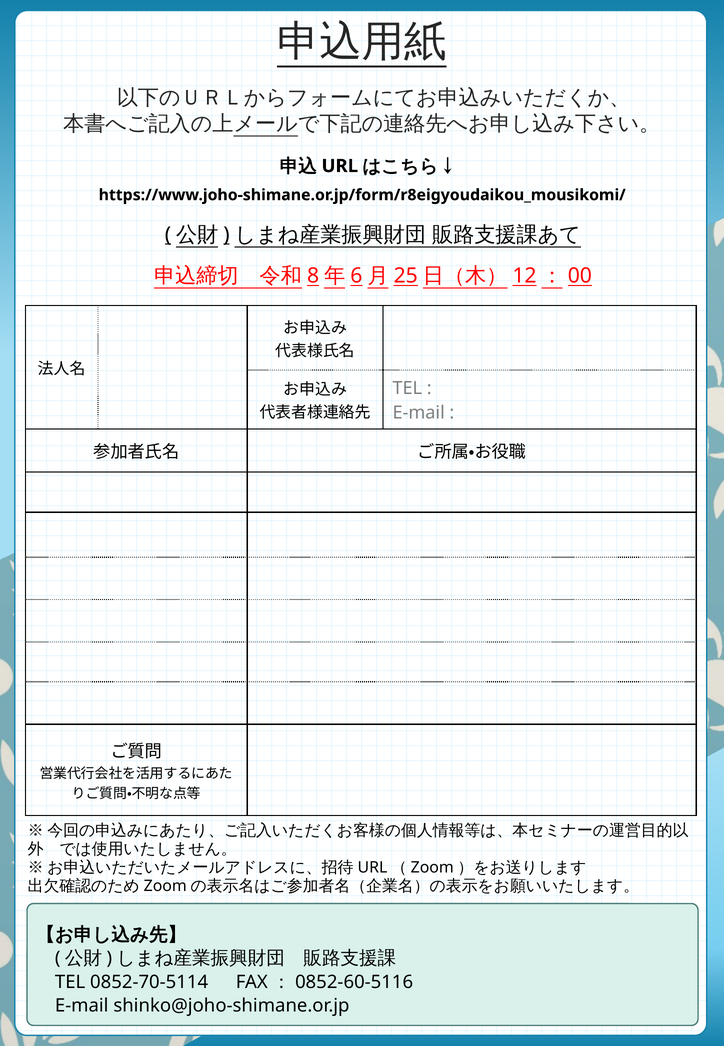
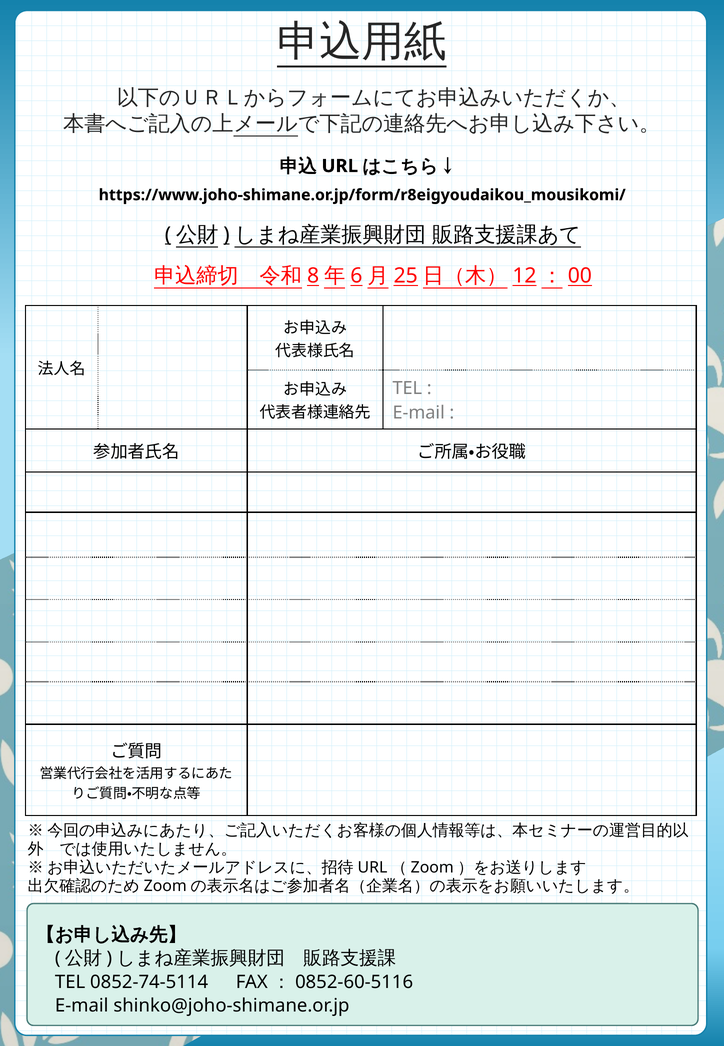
0852-70-5114: 0852-70-5114 -> 0852-74-5114
